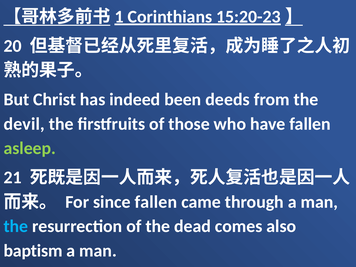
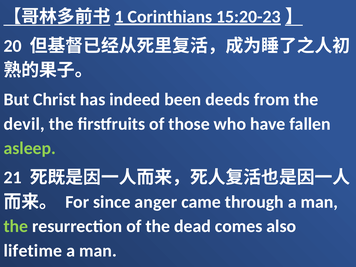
since fallen: fallen -> anger
the at (16, 226) colour: light blue -> light green
baptism: baptism -> lifetime
